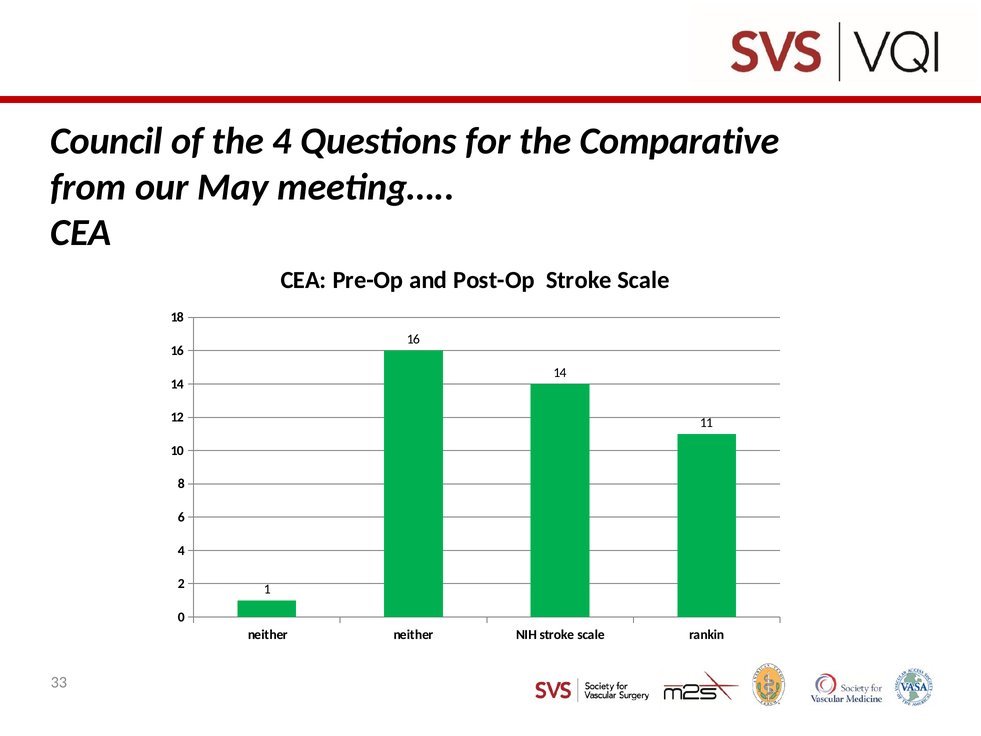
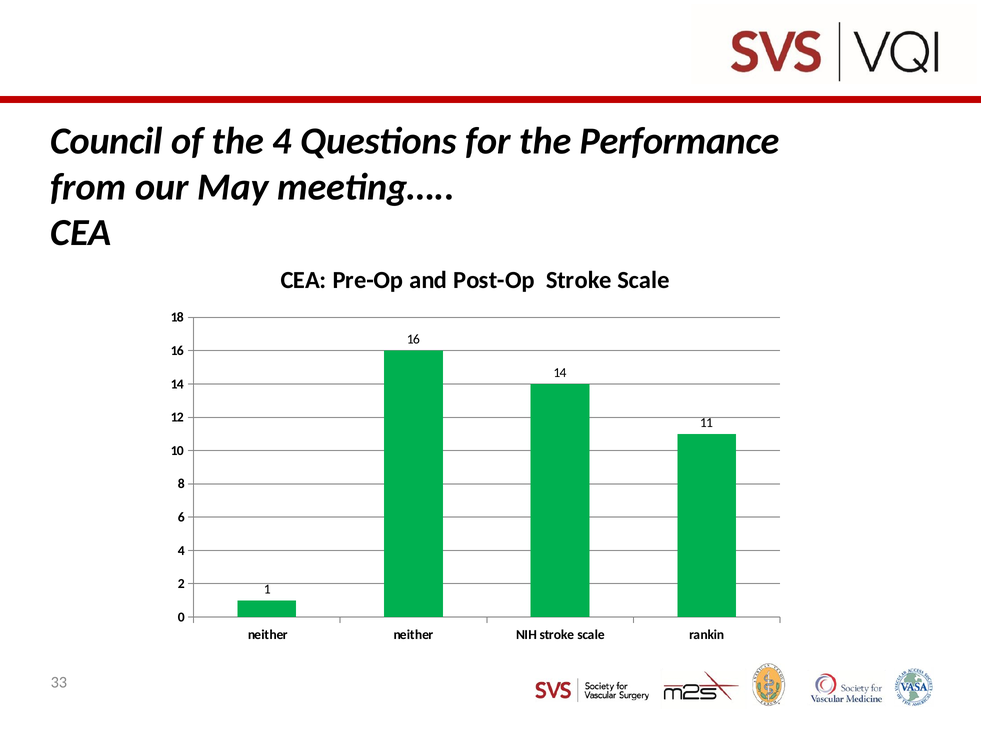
Comparative: Comparative -> Performance
